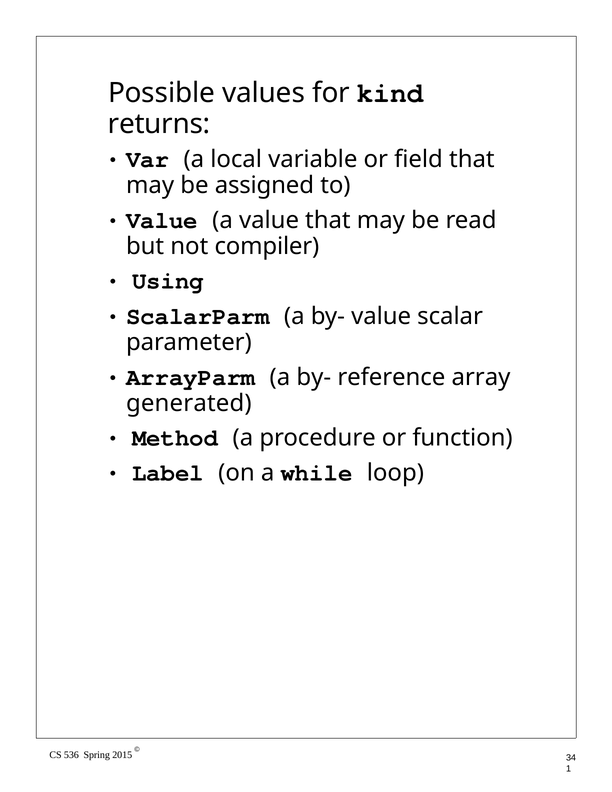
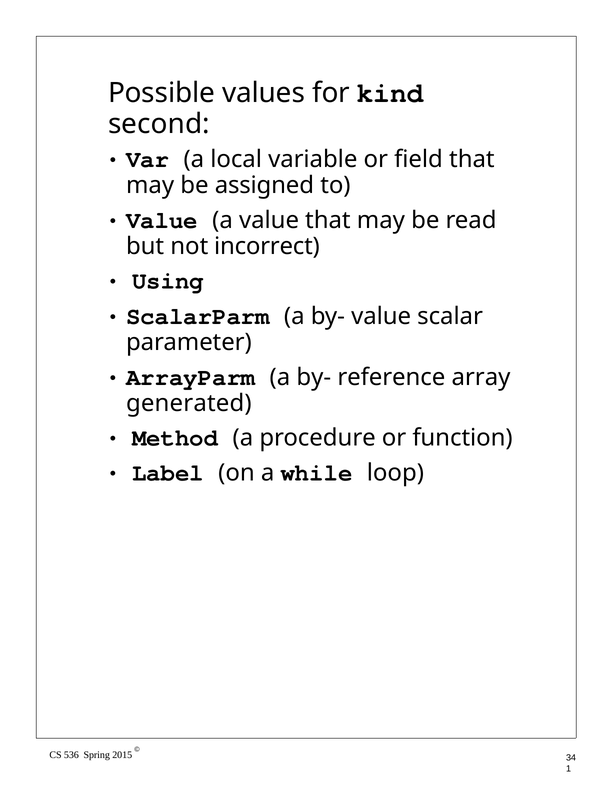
returns: returns -> second
compiler: compiler -> incorrect
